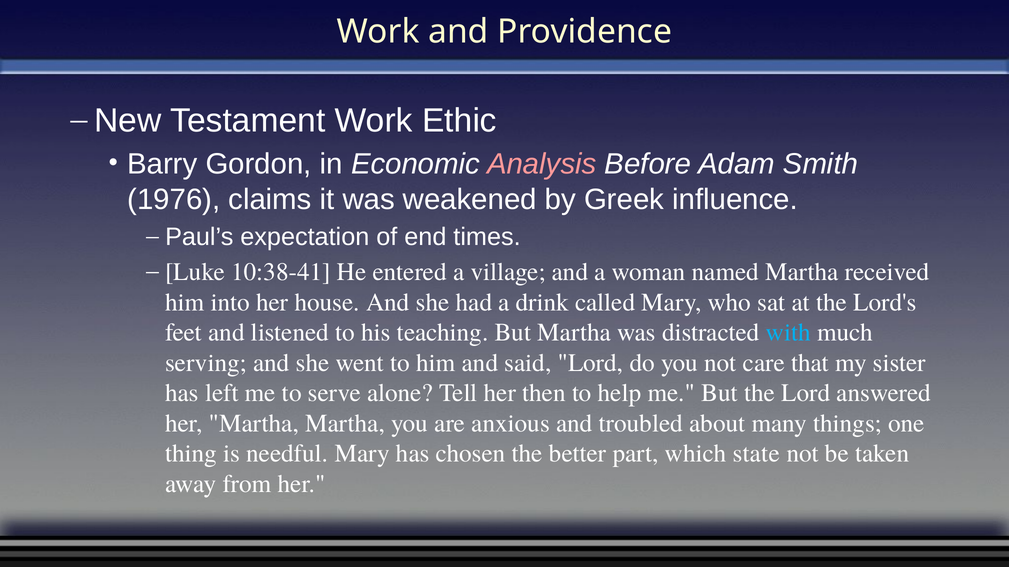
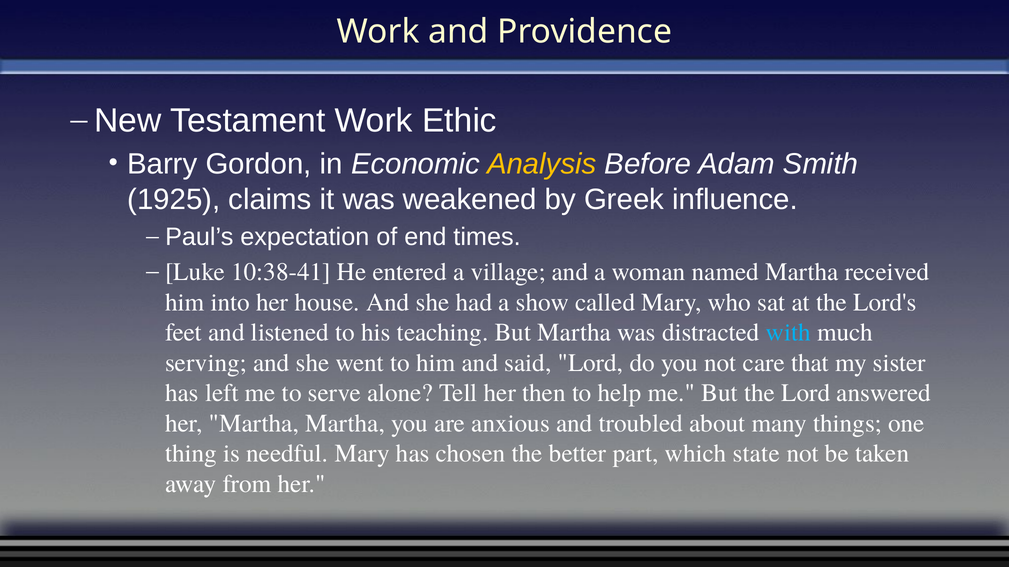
Analysis colour: pink -> yellow
1976: 1976 -> 1925
drink: drink -> show
